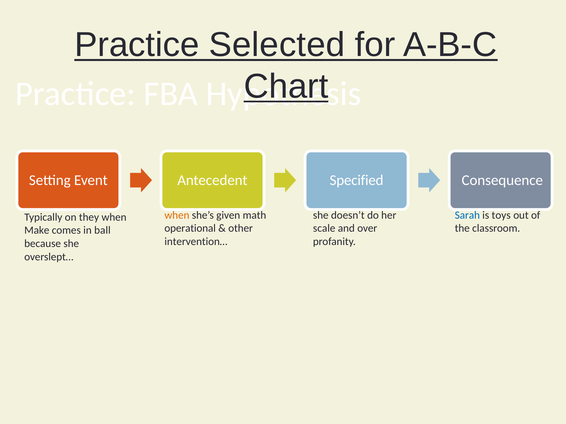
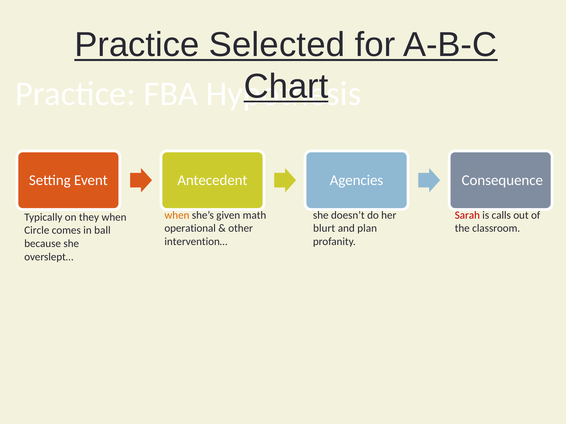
Specified: Specified -> Agencies
Sarah colour: blue -> red
toys: toys -> calls
scale: scale -> blurt
over: over -> plan
Make: Make -> Circle
